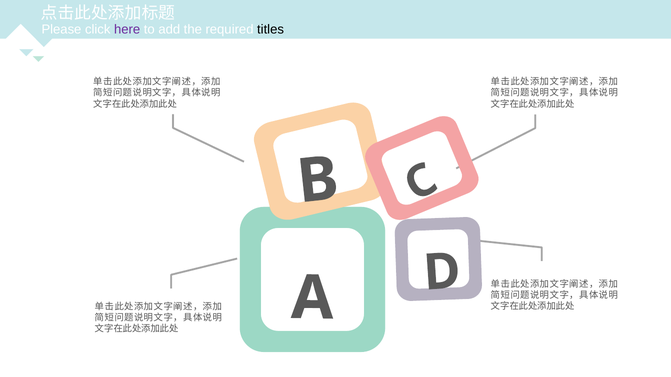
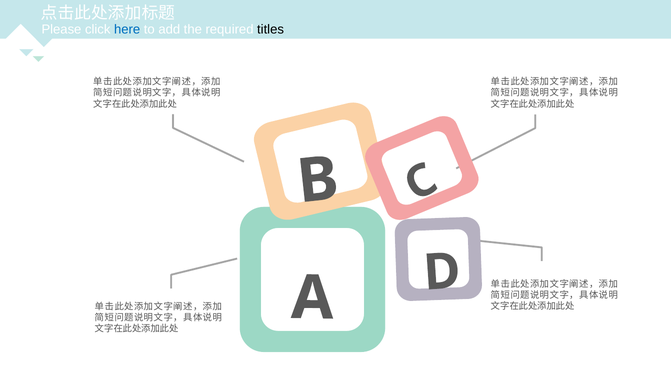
here colour: purple -> blue
